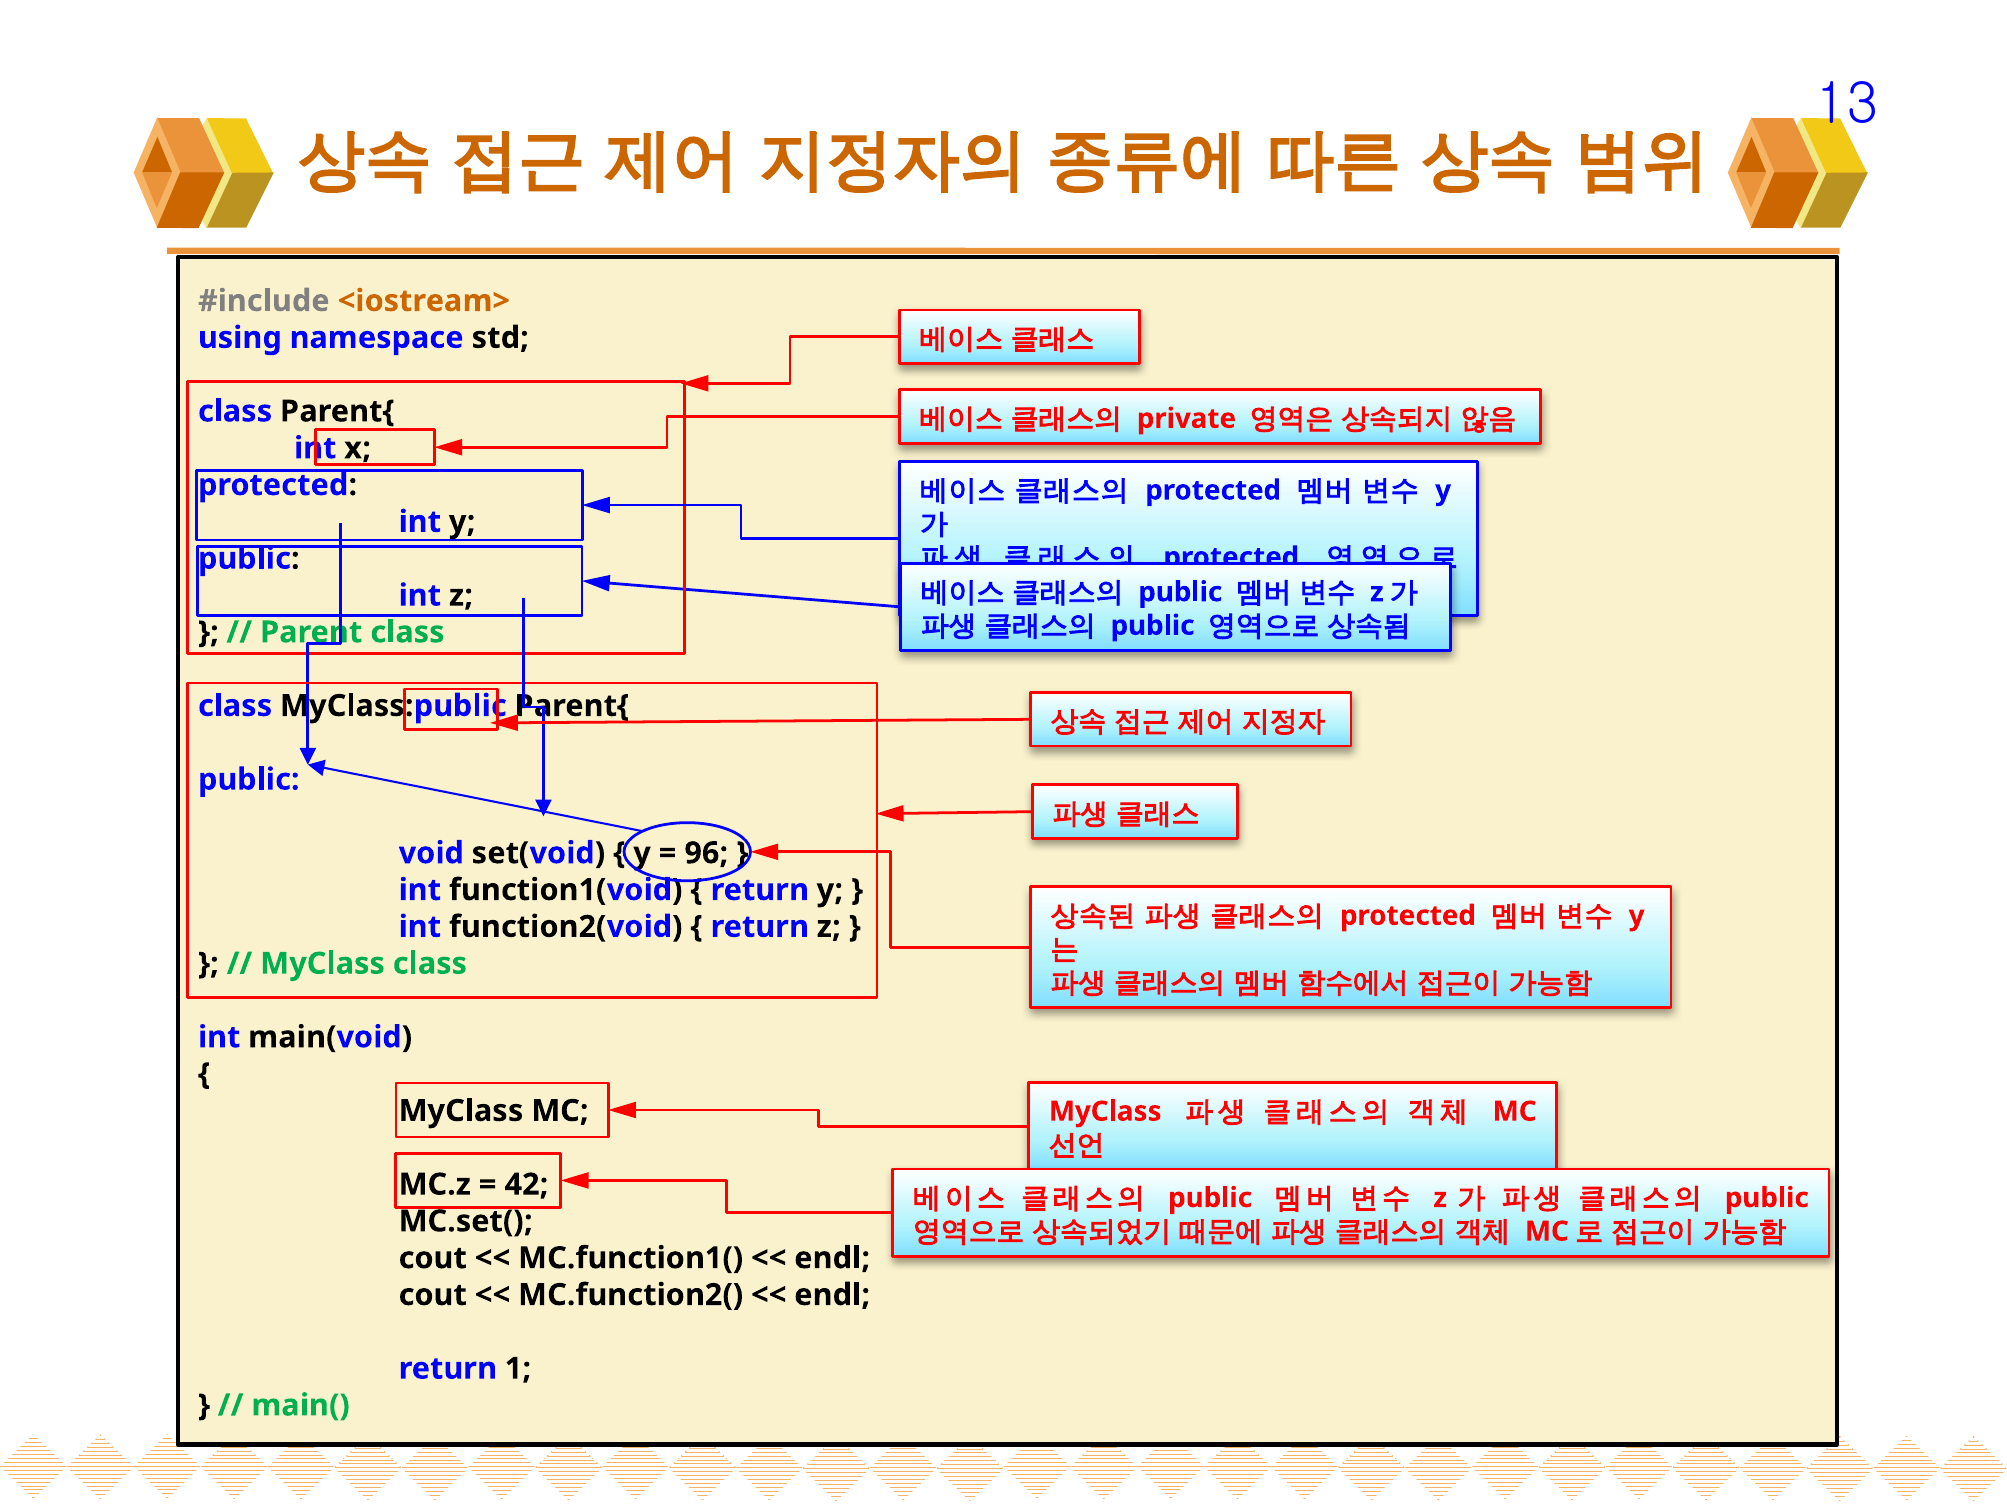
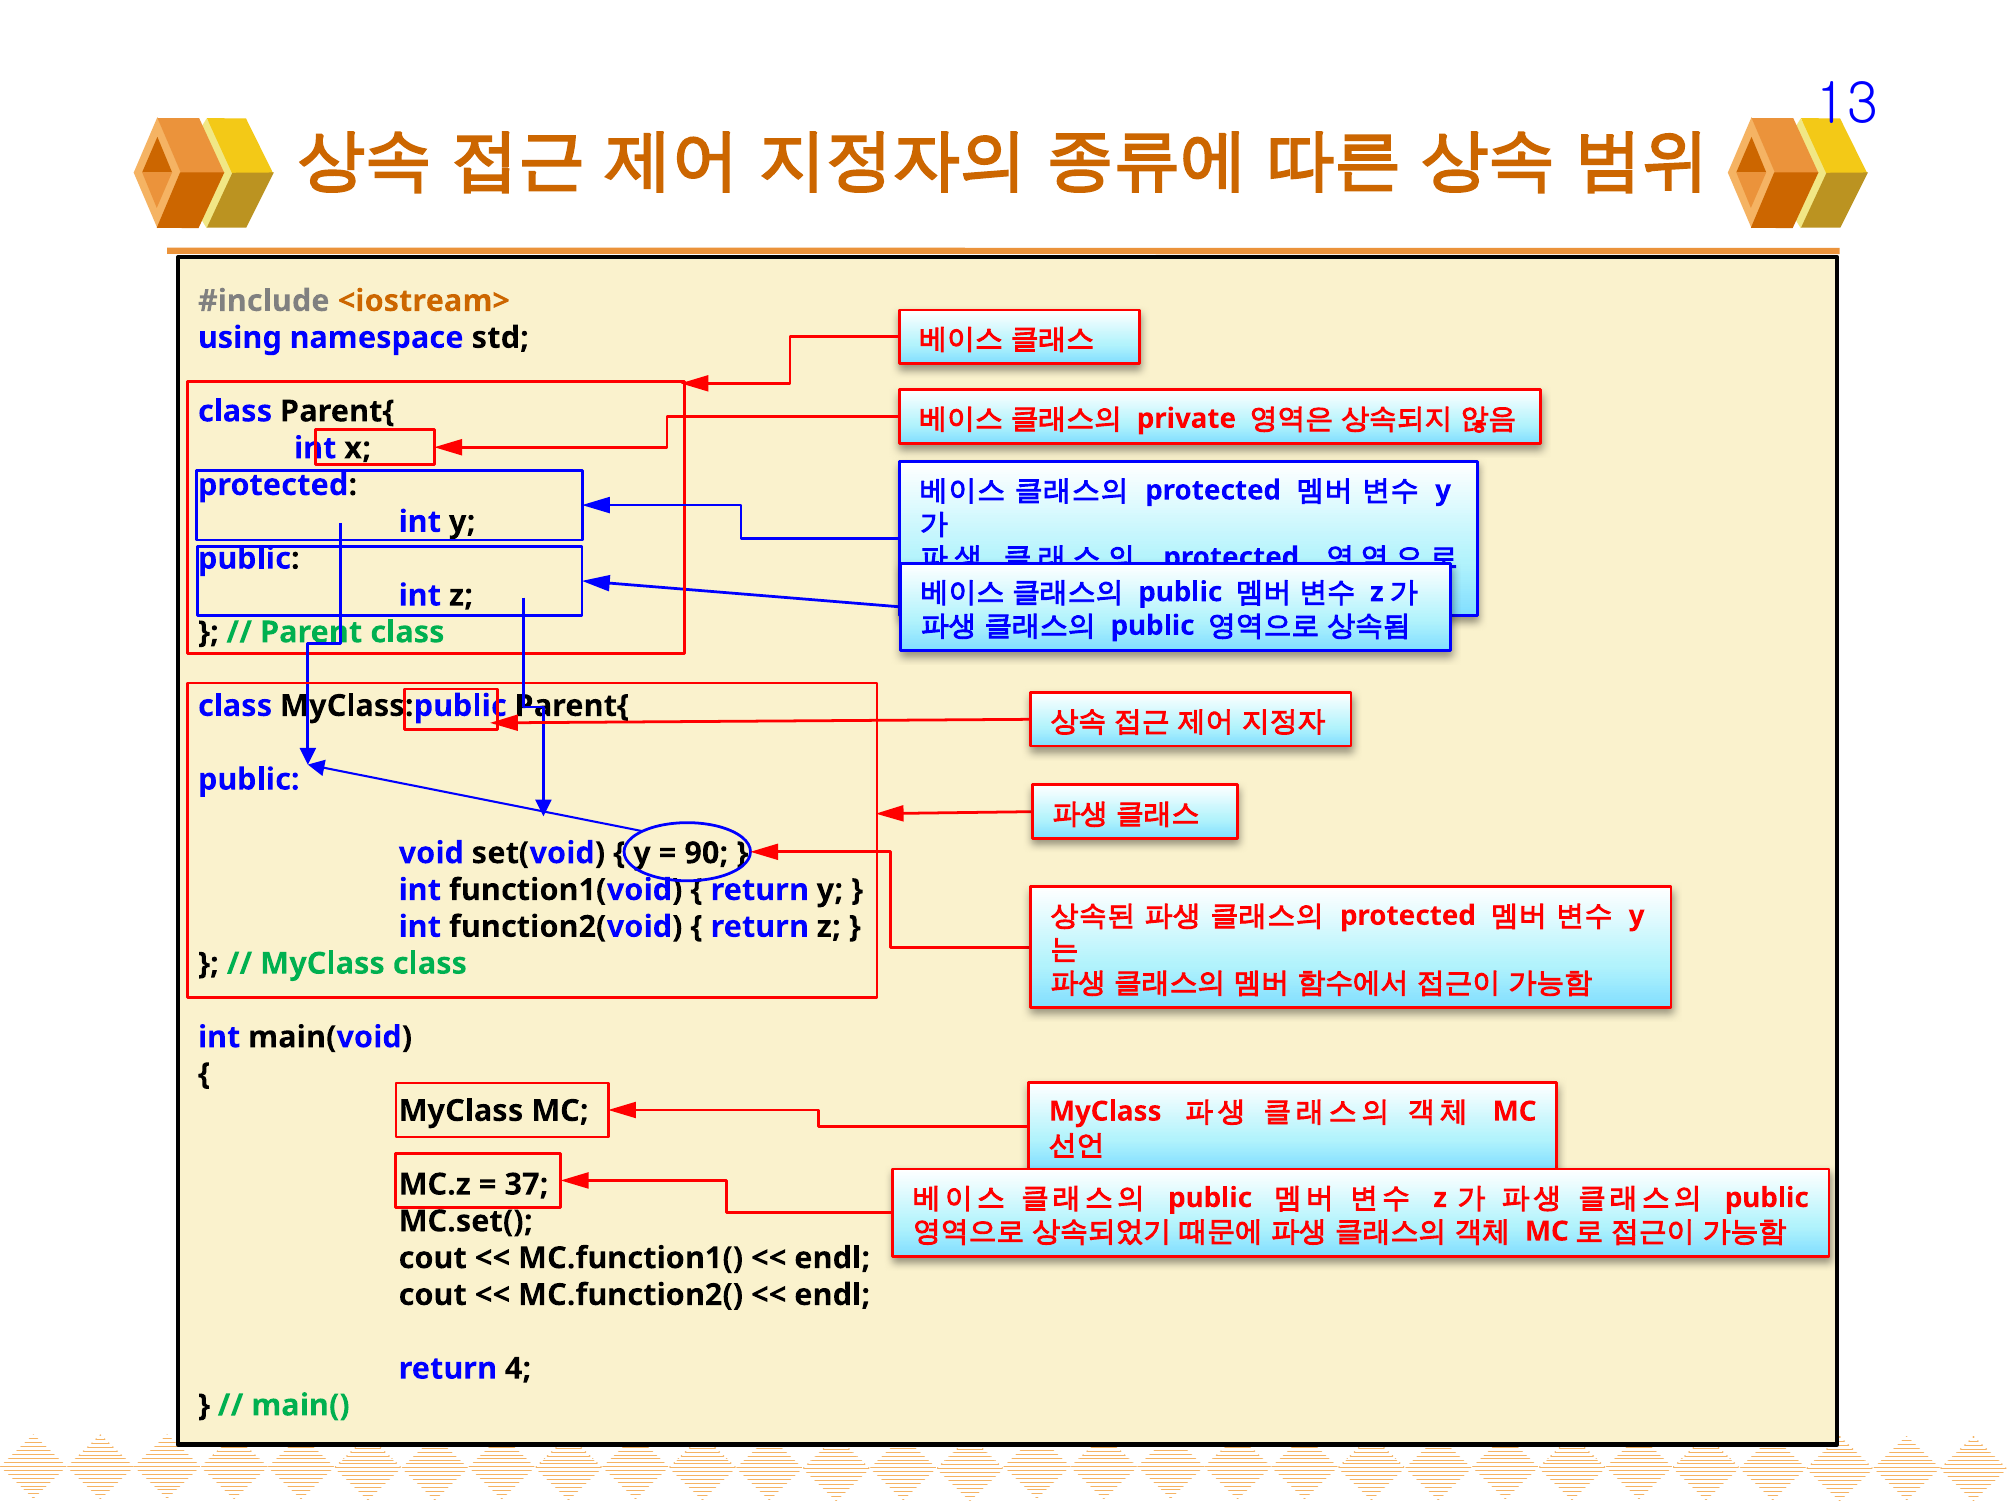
96: 96 -> 90
42: 42 -> 37
1: 1 -> 4
